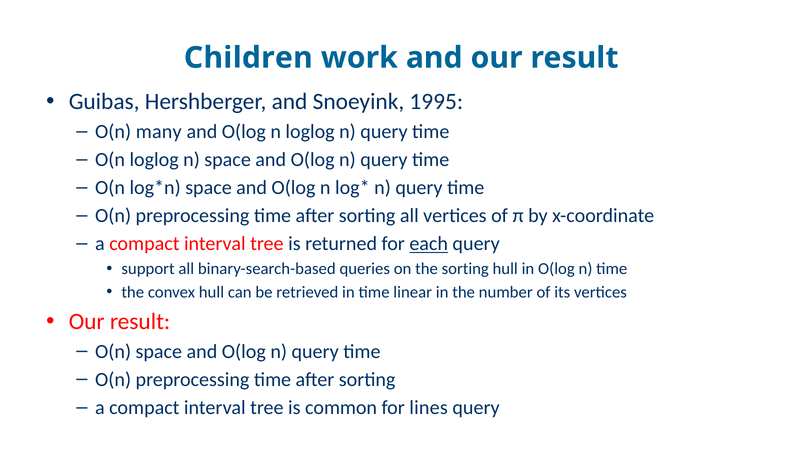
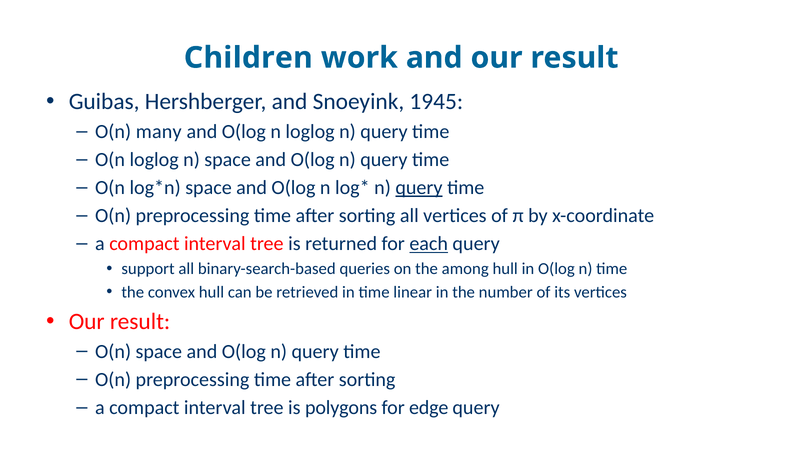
1995: 1995 -> 1945
query at (419, 188) underline: none -> present
the sorting: sorting -> among
common: common -> polygons
lines: lines -> edge
